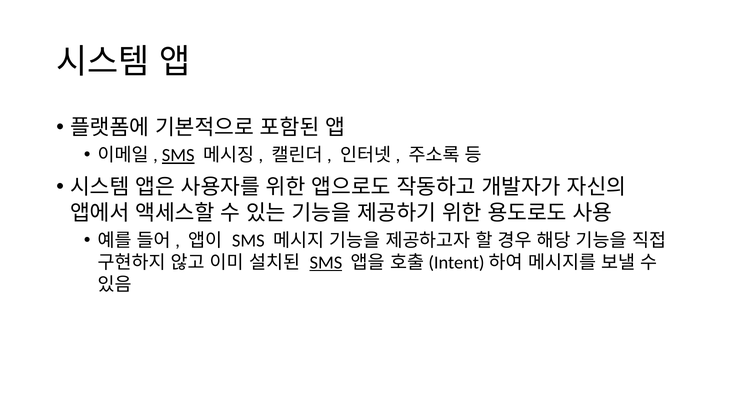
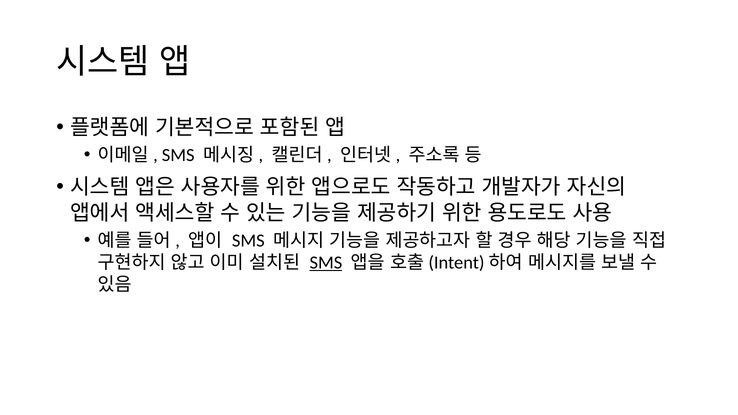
SMS at (178, 155) underline: present -> none
